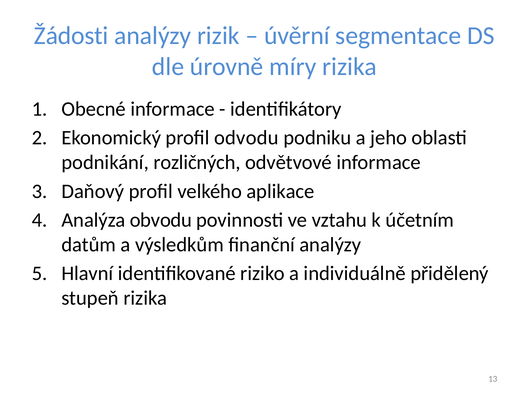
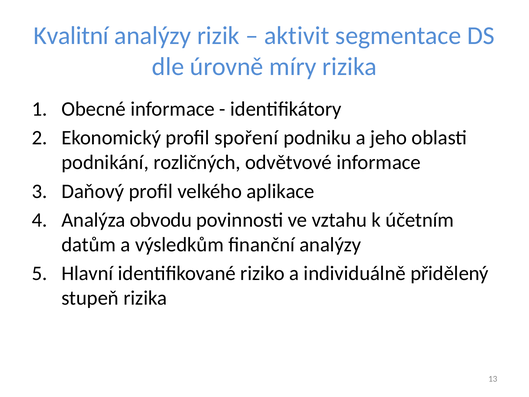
Žádosti: Žádosti -> Kvalitní
úvěrní: úvěrní -> aktivit
odvodu: odvodu -> spoření
